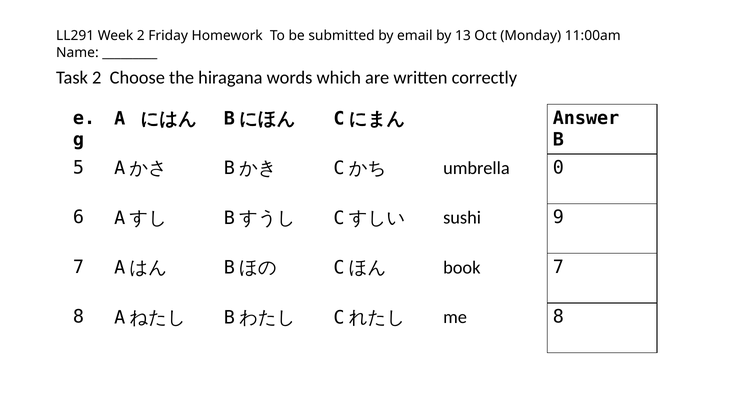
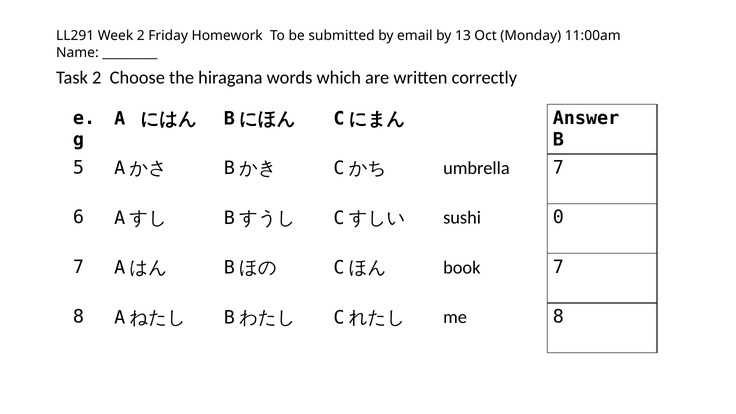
umbrella 0: 0 -> 7
9: 9 -> 0
